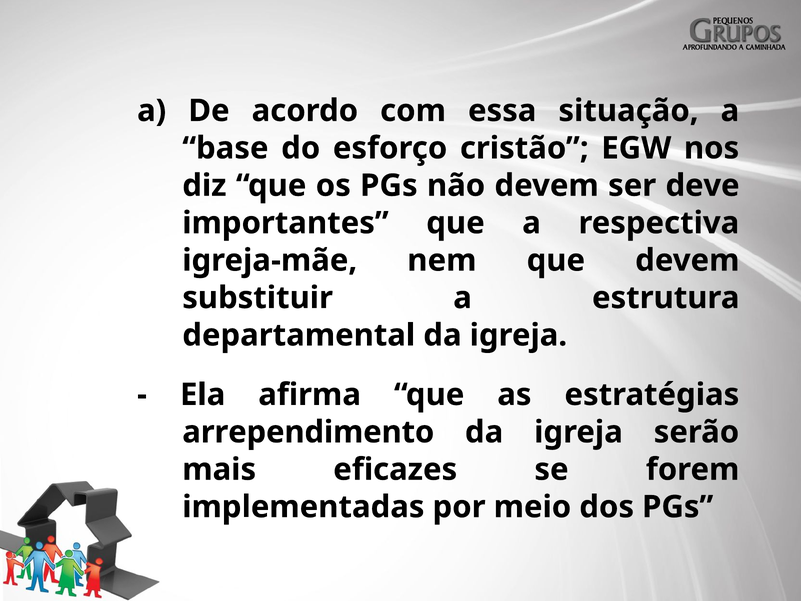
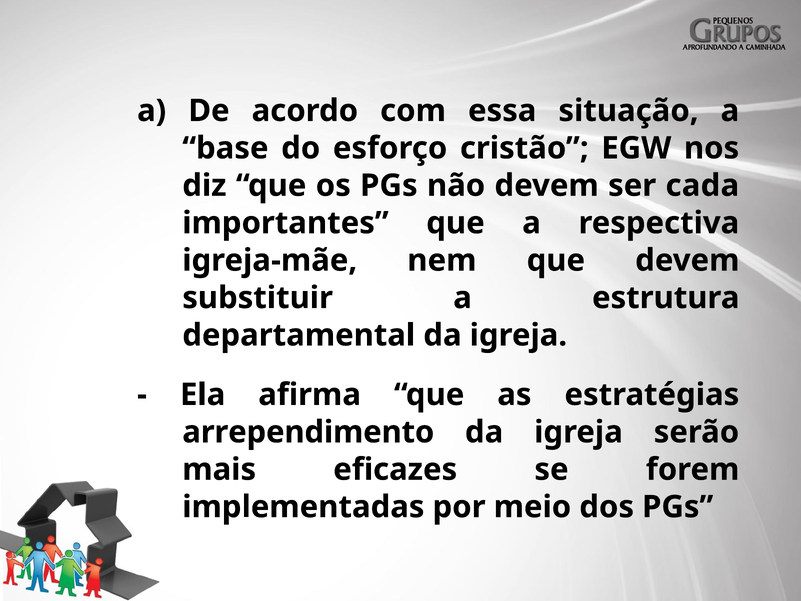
deve: deve -> cada
